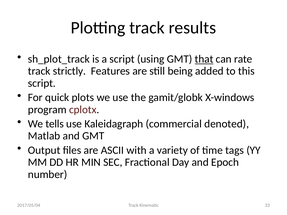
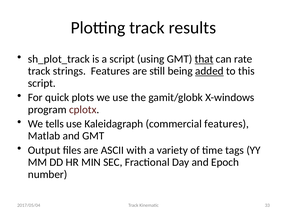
strictly: strictly -> strings
added underline: none -> present
commercial denoted: denoted -> features
